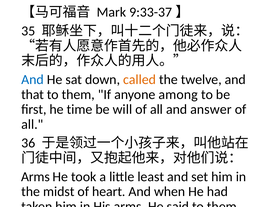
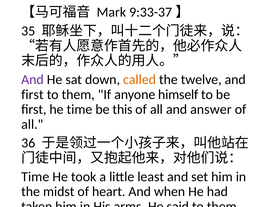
And at (33, 80) colour: blue -> purple
that at (33, 94): that -> first
among: among -> himself
will: will -> this
Arms at (35, 177): Arms -> Time
